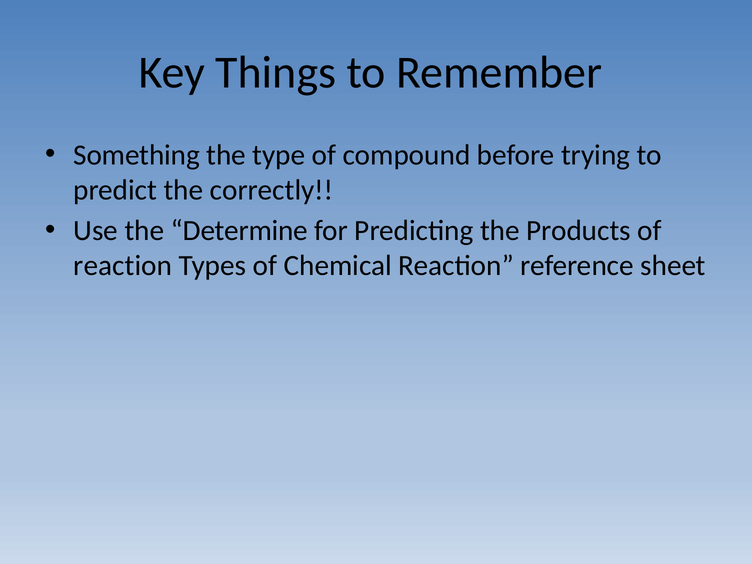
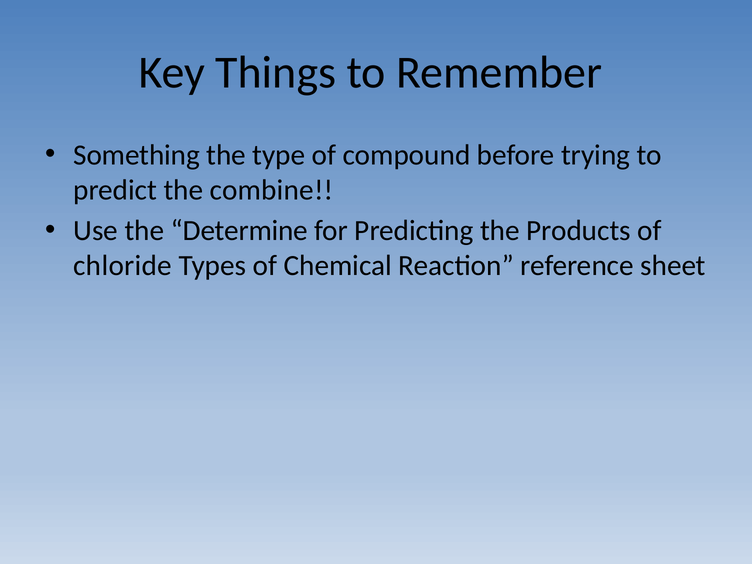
correctly: correctly -> combine
reaction at (123, 266): reaction -> chloride
